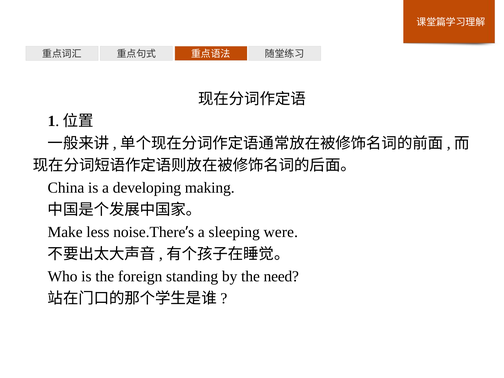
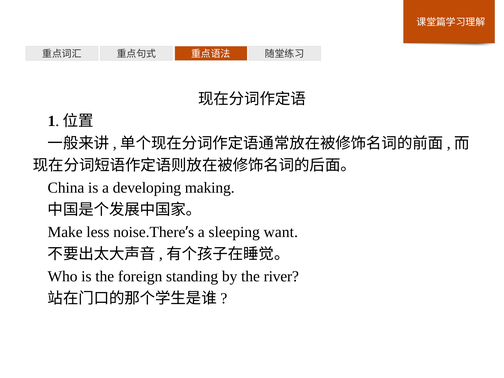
were: were -> want
need: need -> river
